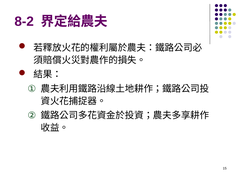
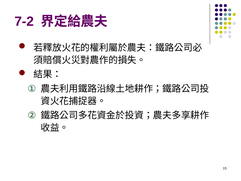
8-2: 8-2 -> 7-2
